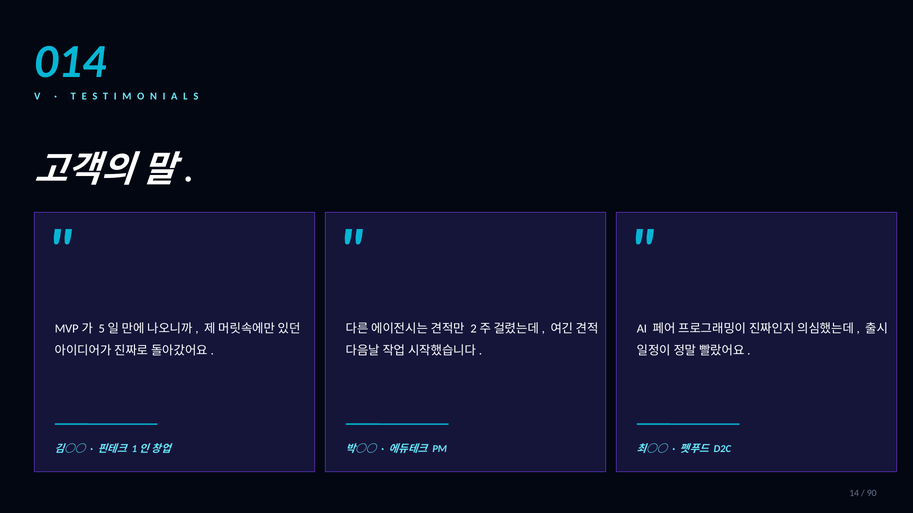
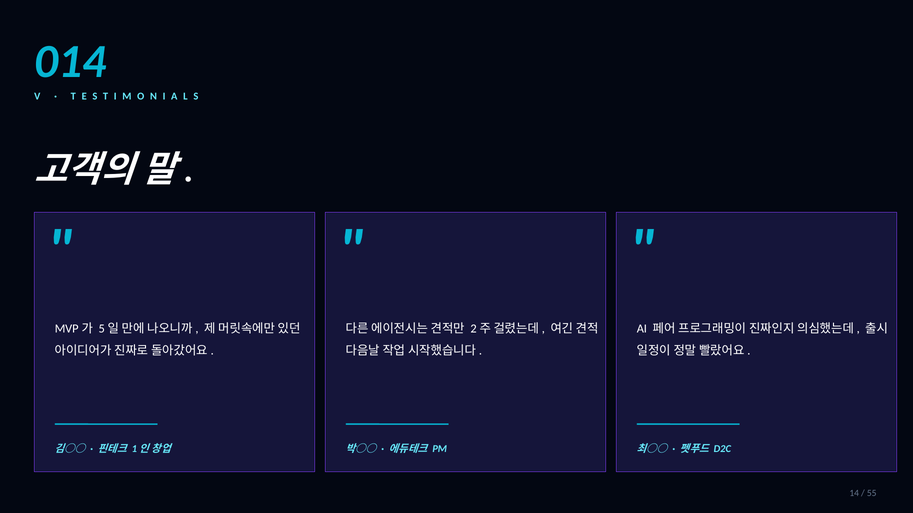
90: 90 -> 55
